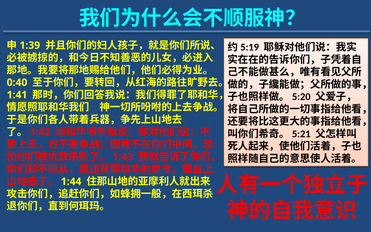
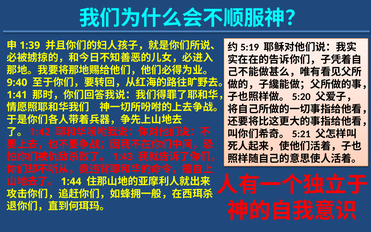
0:40: 0:40 -> 9:40
